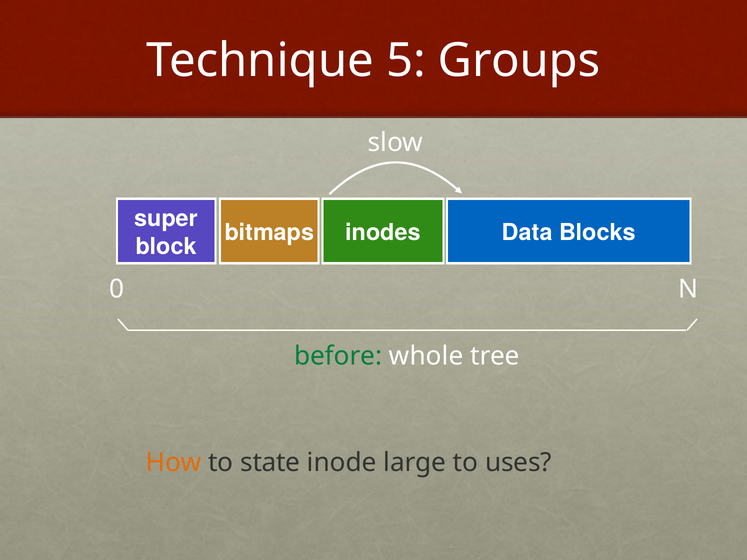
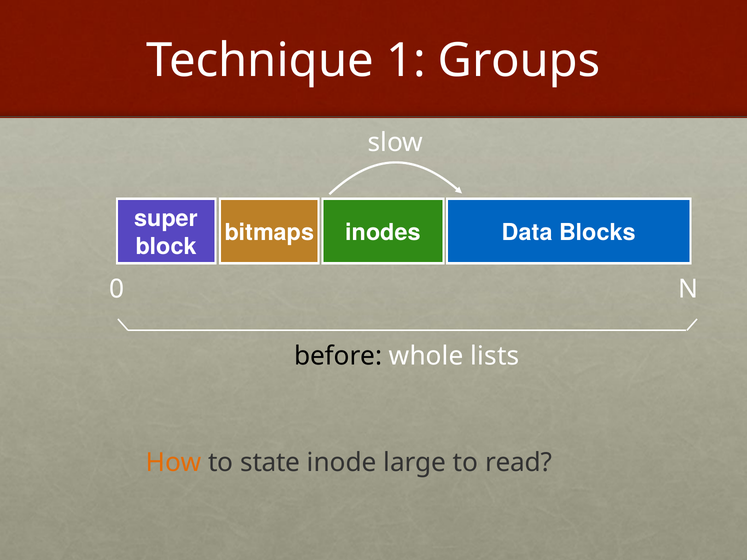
5: 5 -> 1
before colour: green -> black
tree: tree -> lists
uses: uses -> read
